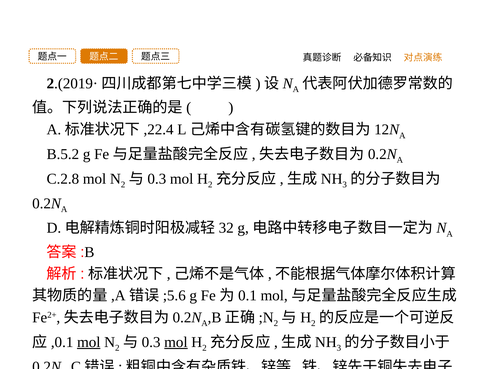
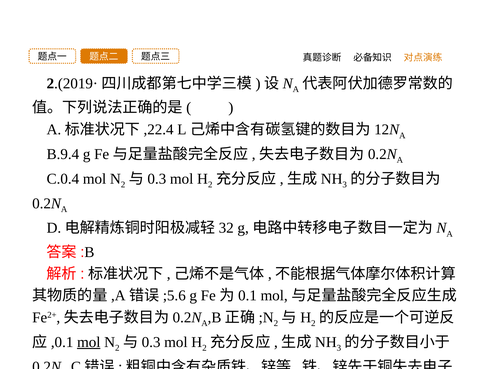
B.5.2: B.5.2 -> B.9.4
C.2.8: C.2.8 -> C.0.4
mol at (176, 343) underline: present -> none
